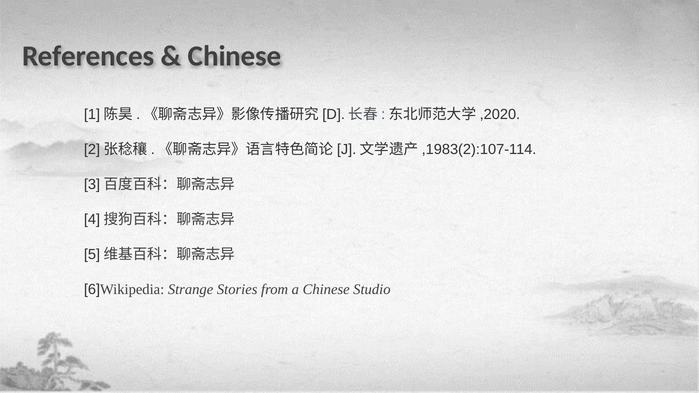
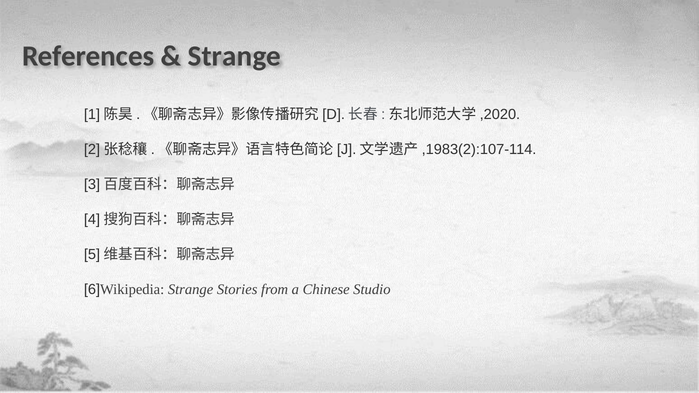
Chinese at (235, 56): Chinese -> Strange
